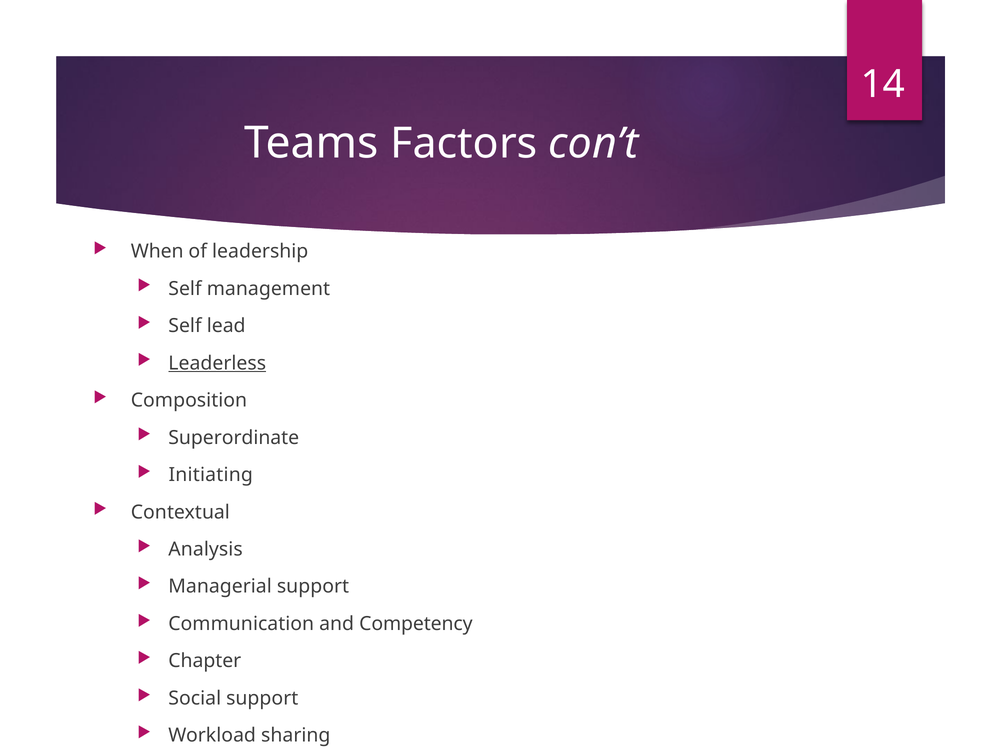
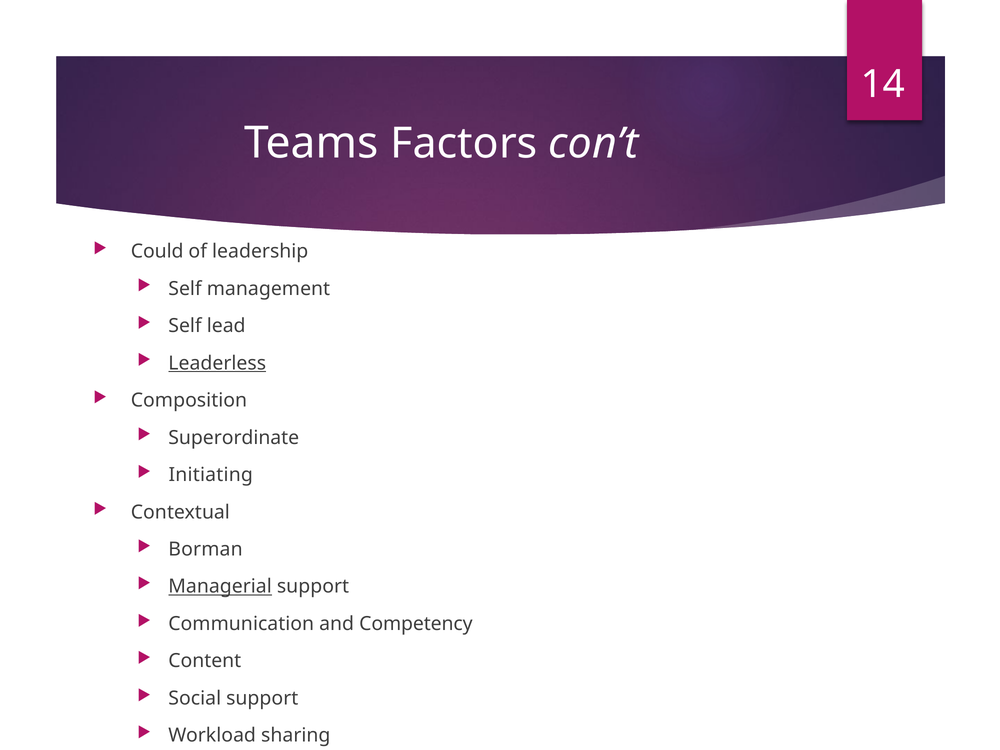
When: When -> Could
Analysis: Analysis -> Borman
Managerial underline: none -> present
Chapter: Chapter -> Content
